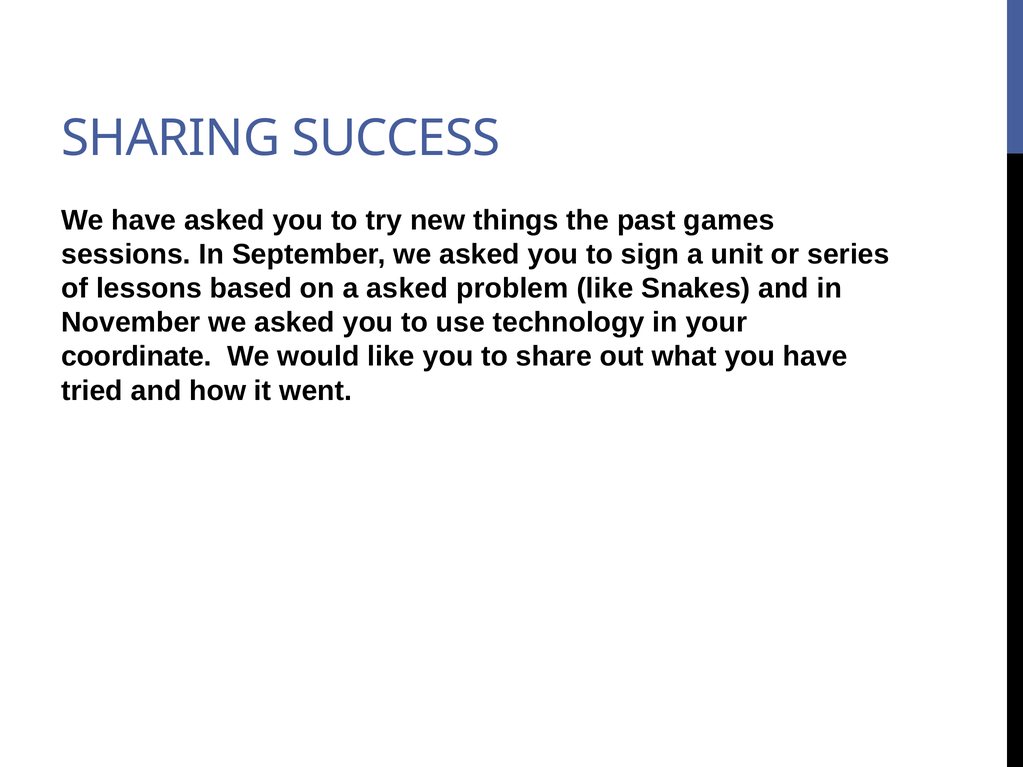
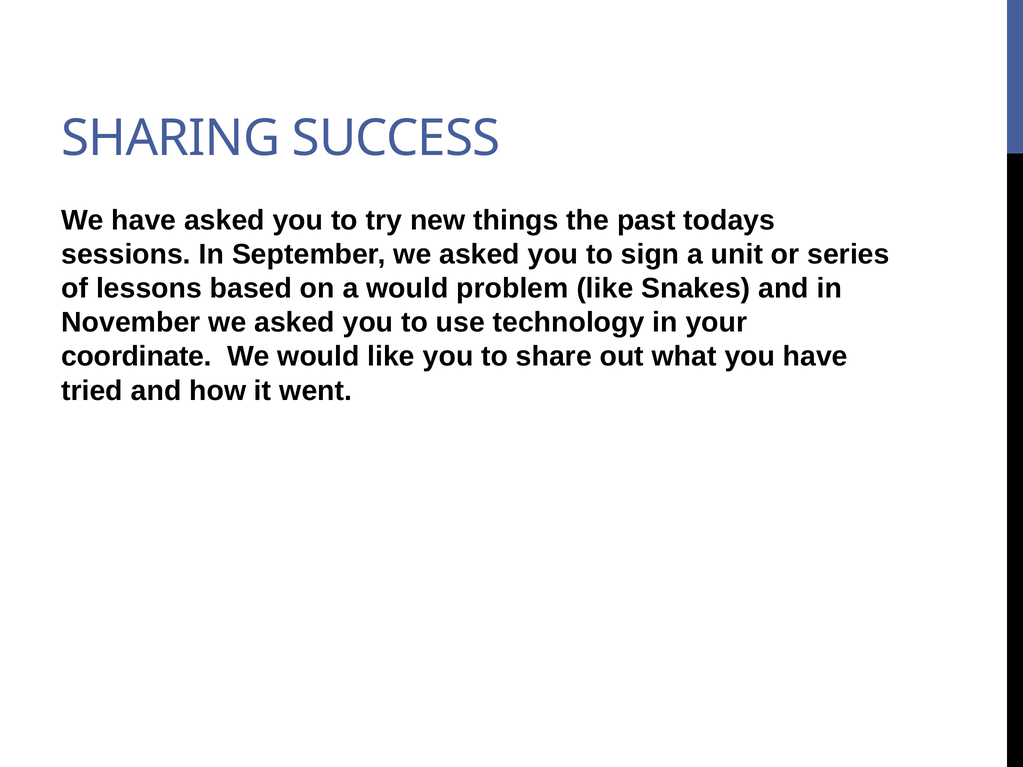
games: games -> todays
a asked: asked -> would
